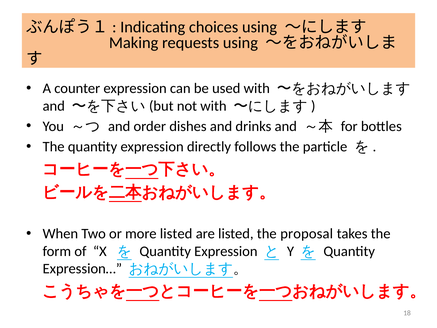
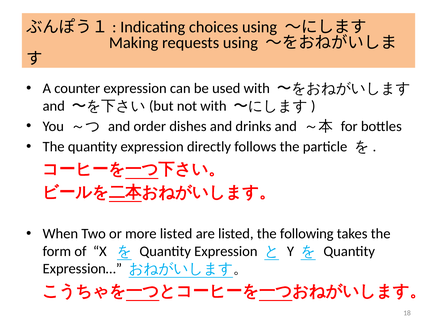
proposal: proposal -> following
